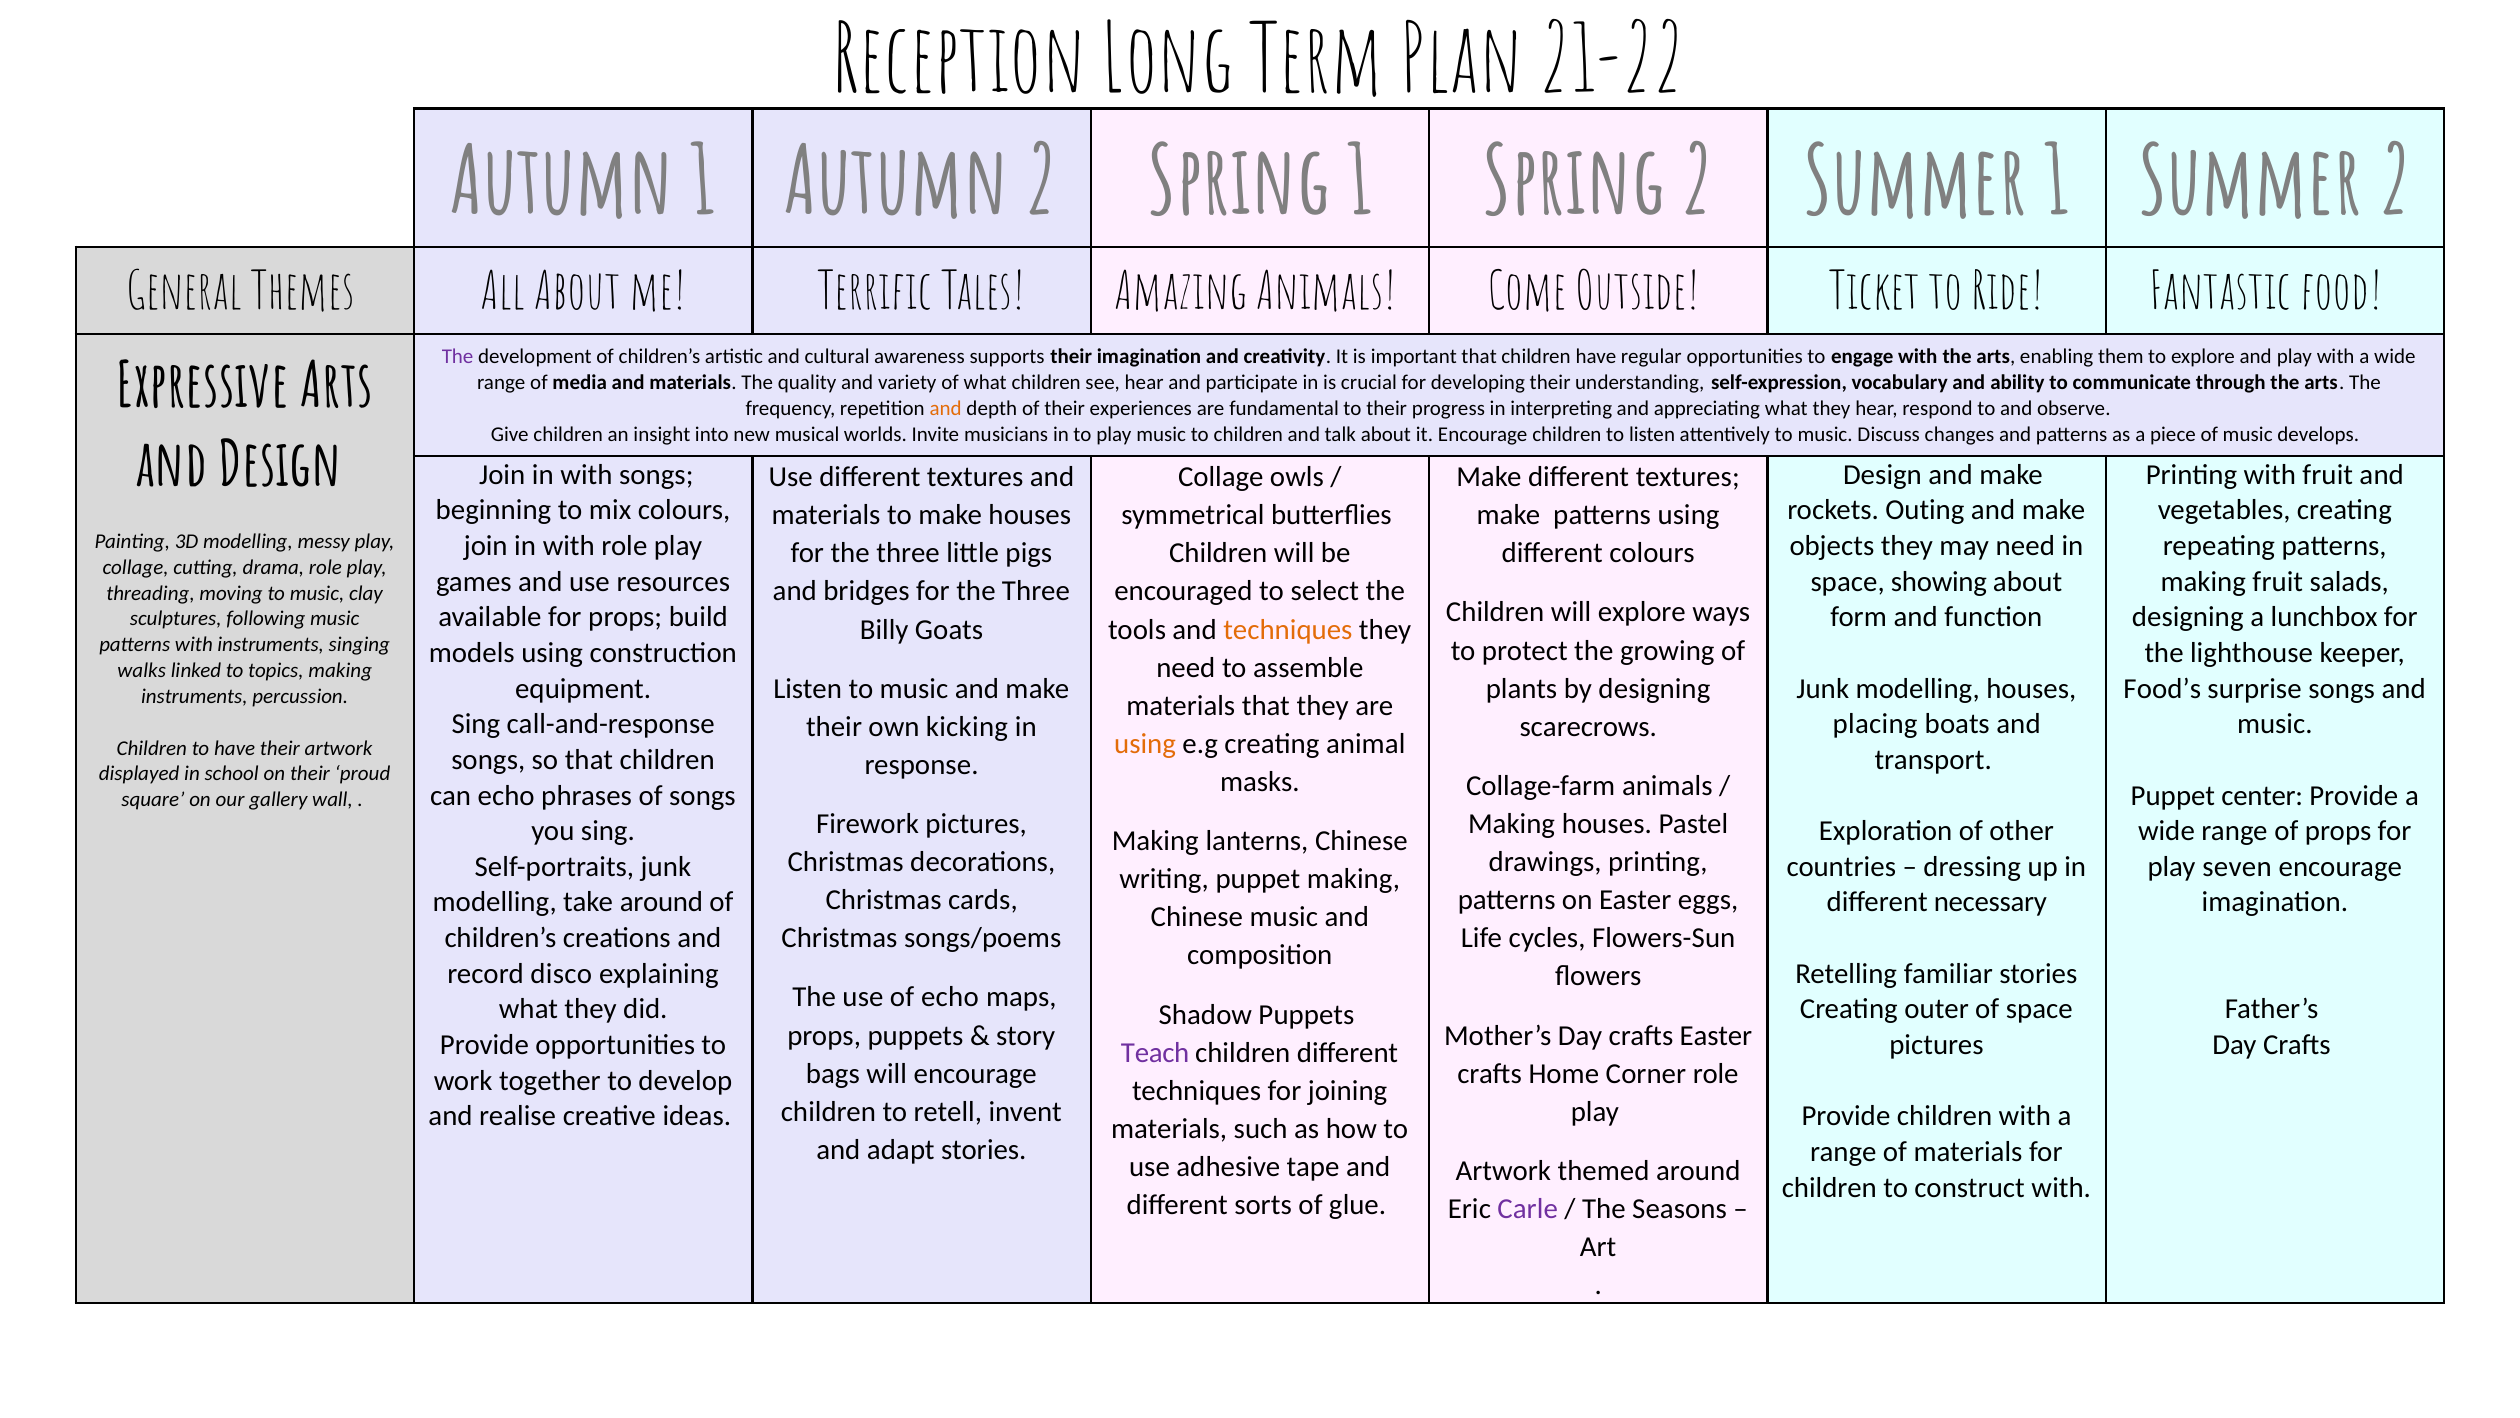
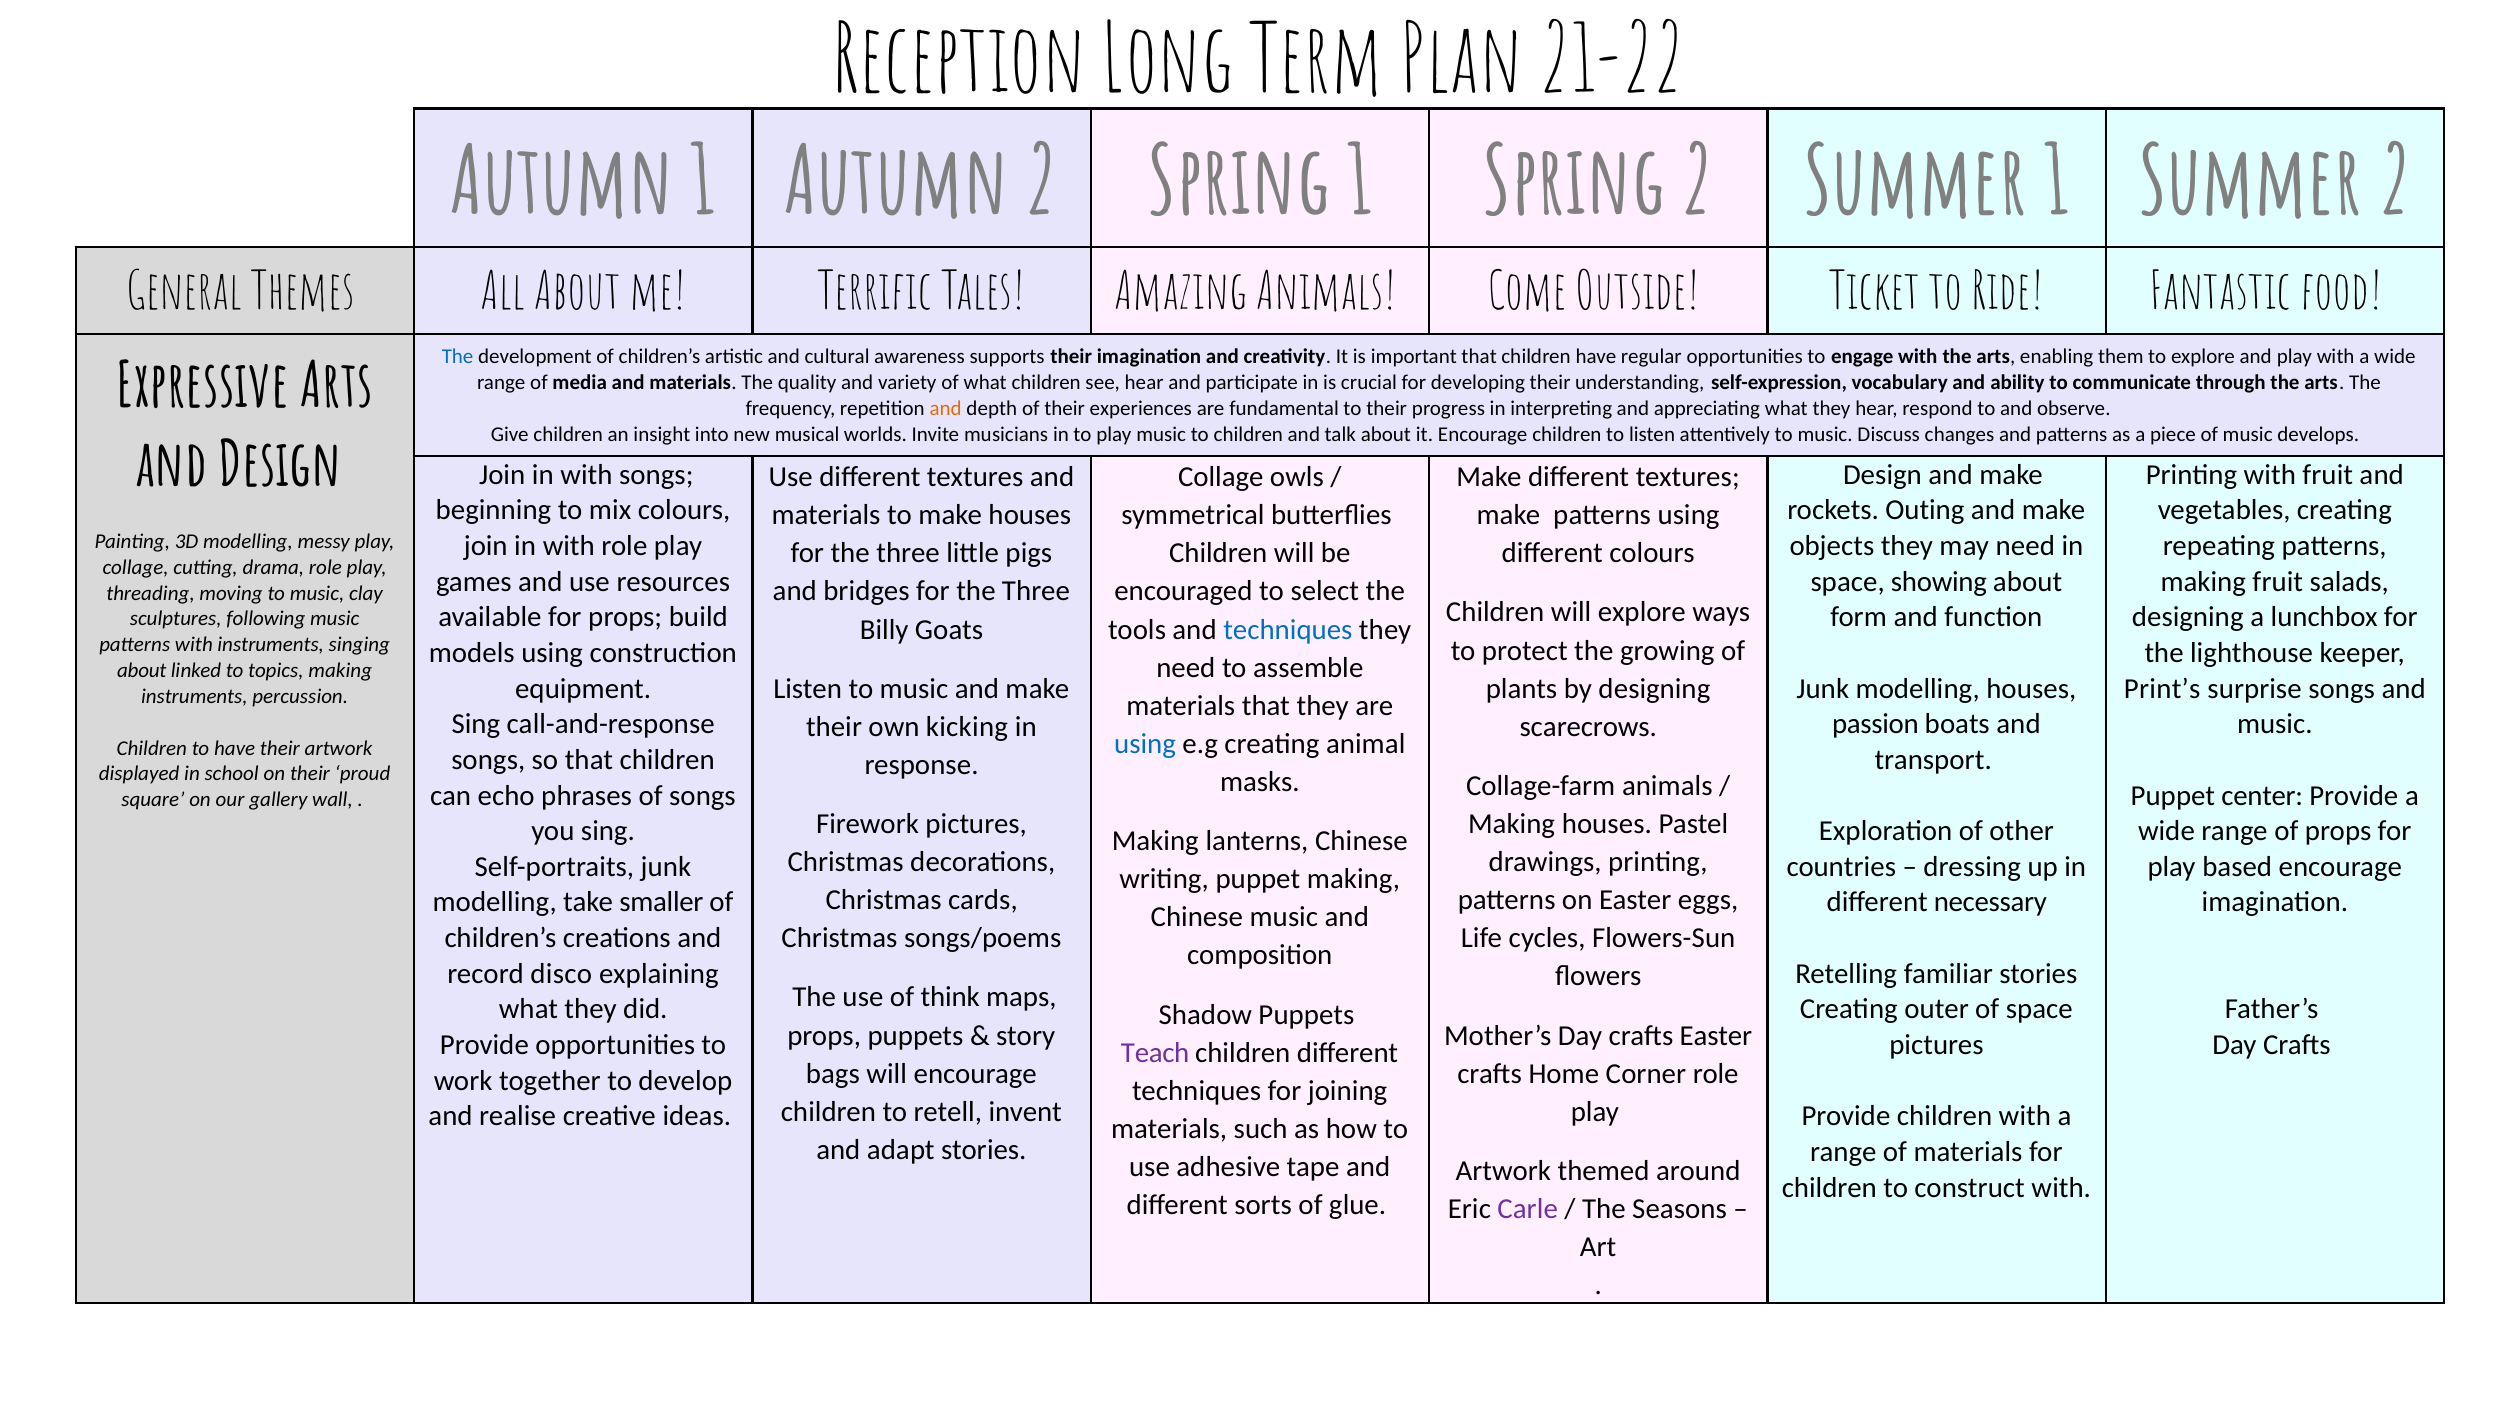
The at (458, 357) colour: purple -> blue
techniques at (1288, 629) colour: orange -> blue
walks at (142, 670): walks -> about
Food’s: Food’s -> Print’s
placing: placing -> passion
using at (1145, 744) colour: orange -> blue
seven: seven -> based
take around: around -> smaller
of echo: echo -> think
